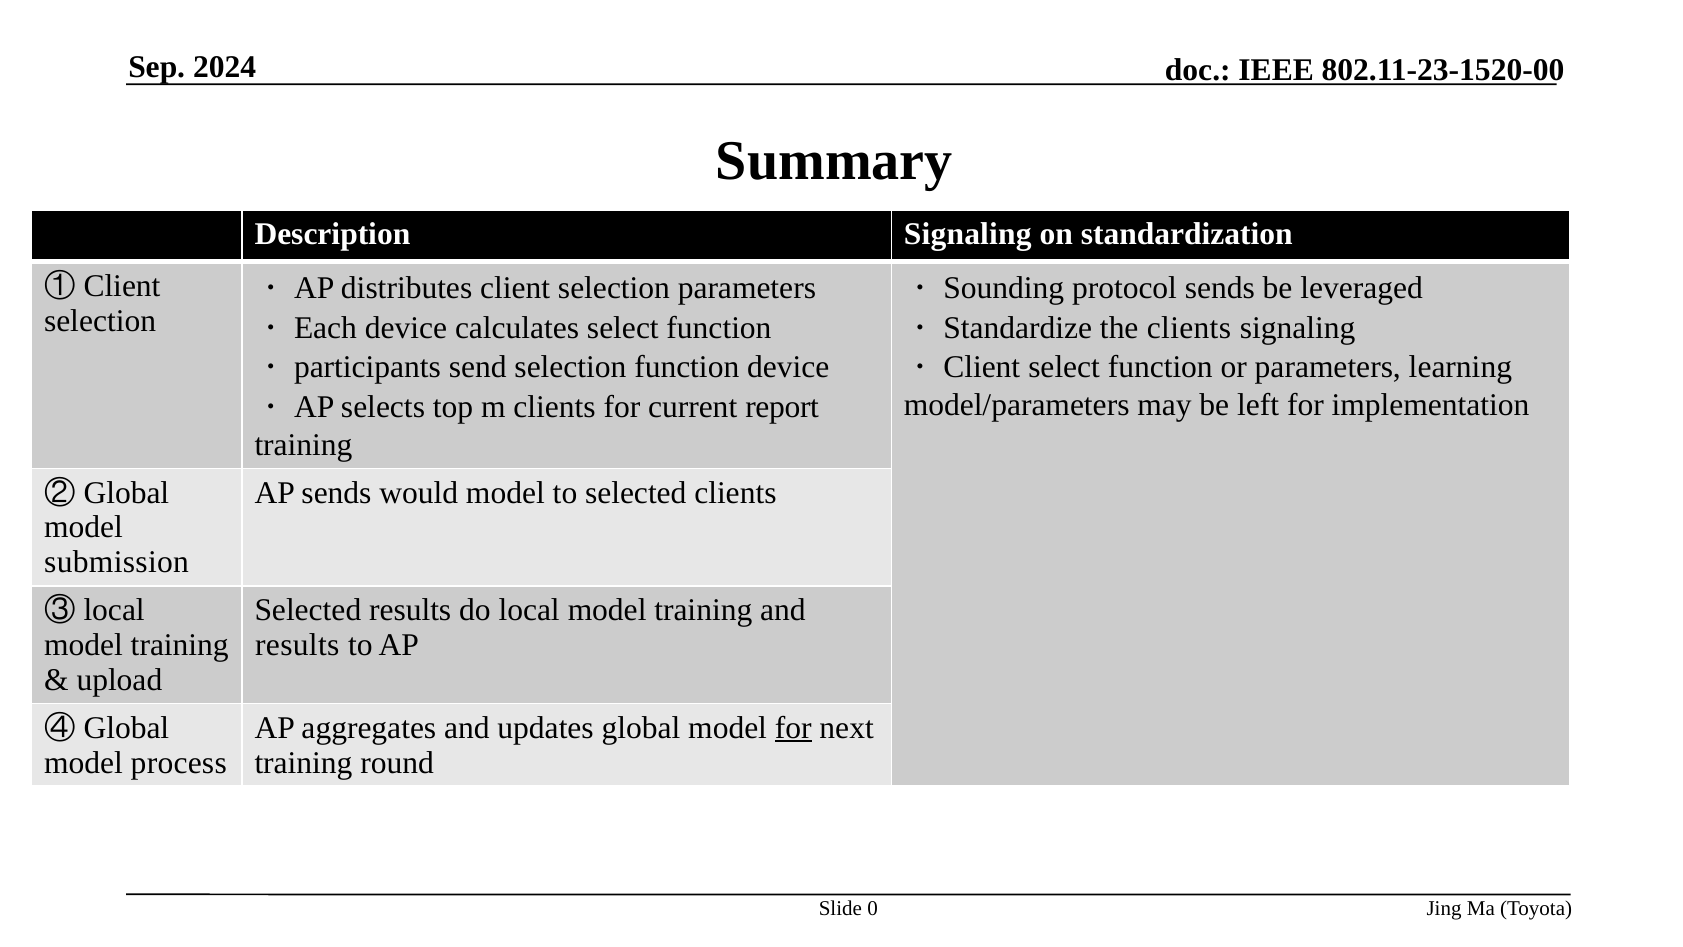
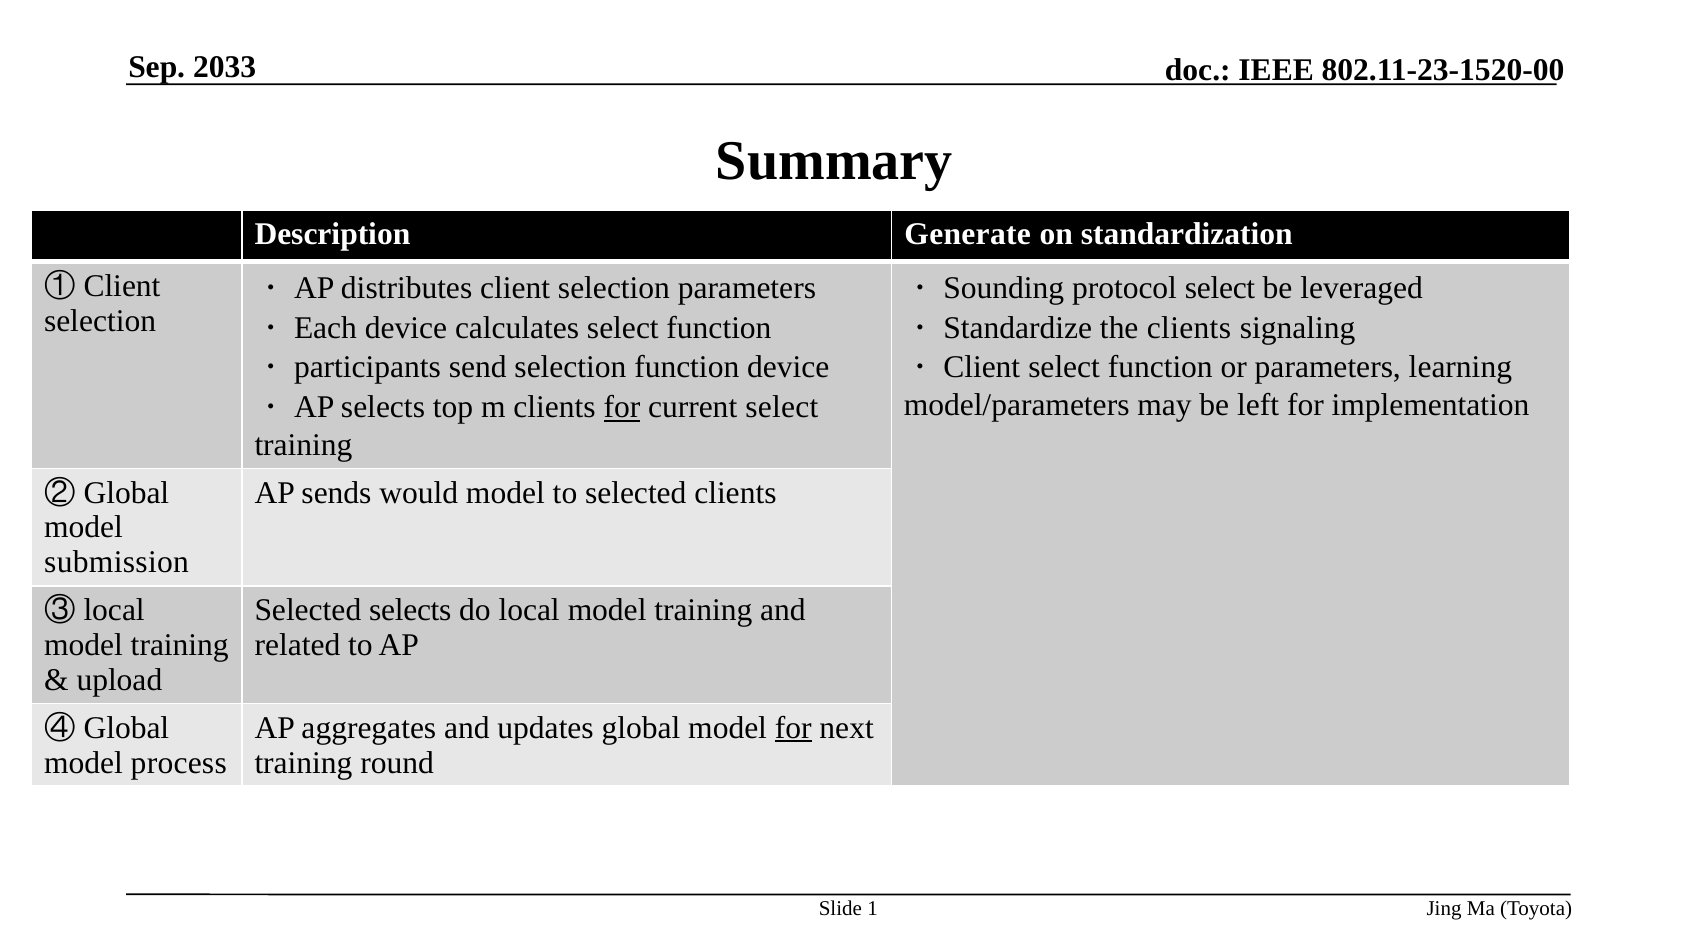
2024: 2024 -> 2033
Description Signaling: Signaling -> Generate
protocol sends: sends -> select
for at (622, 407) underline: none -> present
current report: report -> select
Selected results: results -> selects
results at (297, 645): results -> related
0: 0 -> 1
